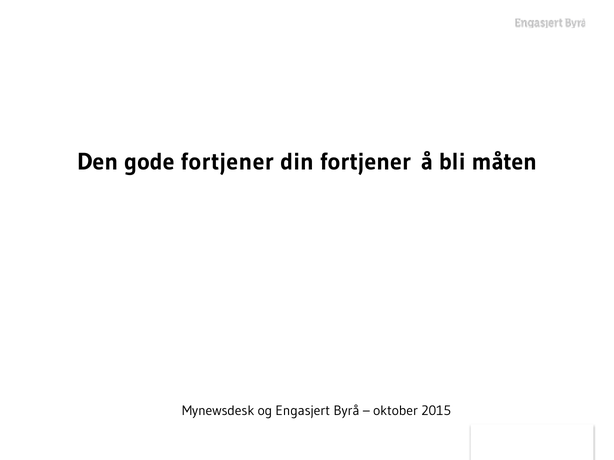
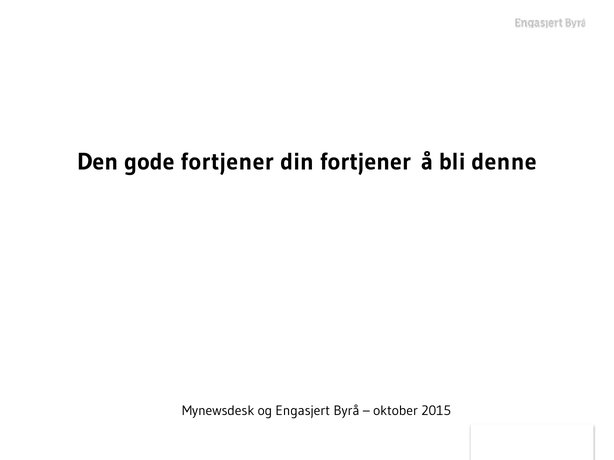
måten: måten -> denne
